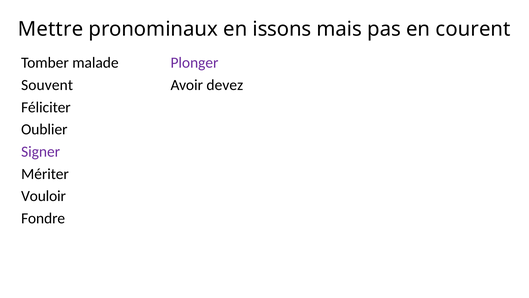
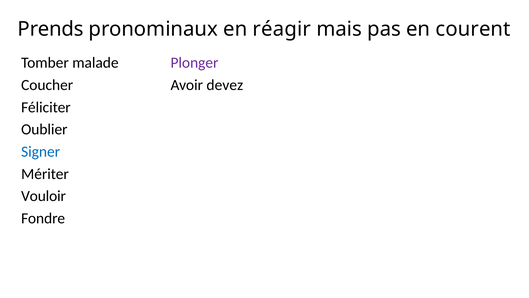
Mettre: Mettre -> Prends
issons: issons -> réagir
Souvent: Souvent -> Coucher
Signer colour: purple -> blue
